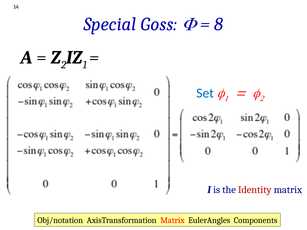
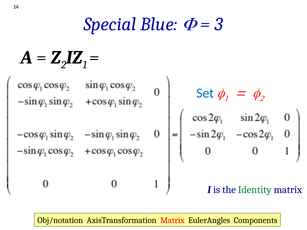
Goss: Goss -> Blue
8: 8 -> 3
Identity colour: red -> green
